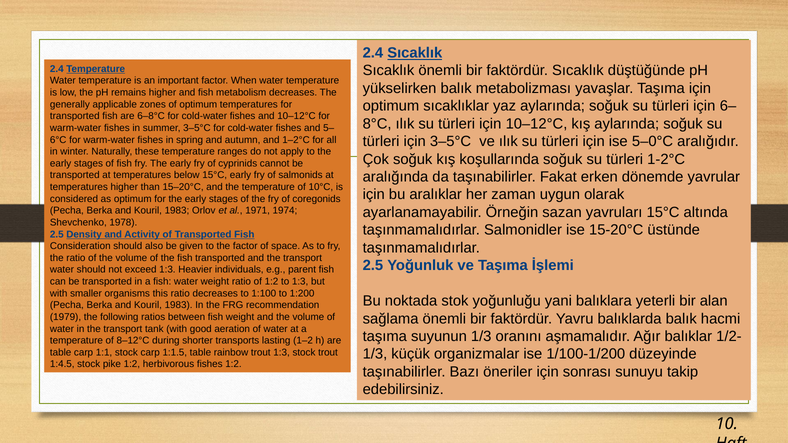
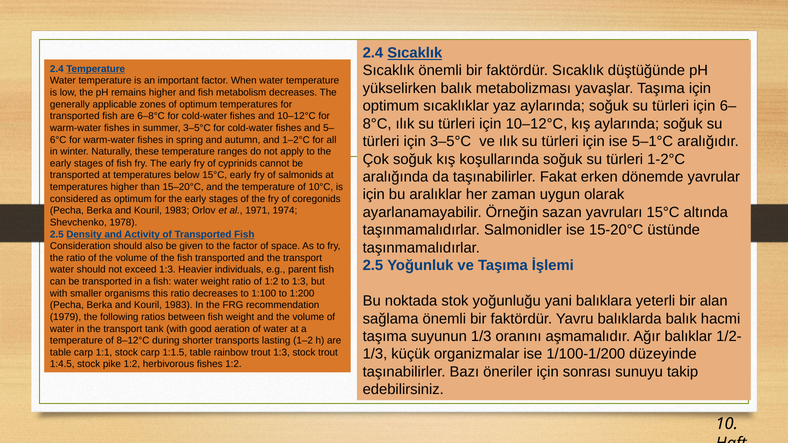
5–0°C: 5–0°C -> 5–1°C
